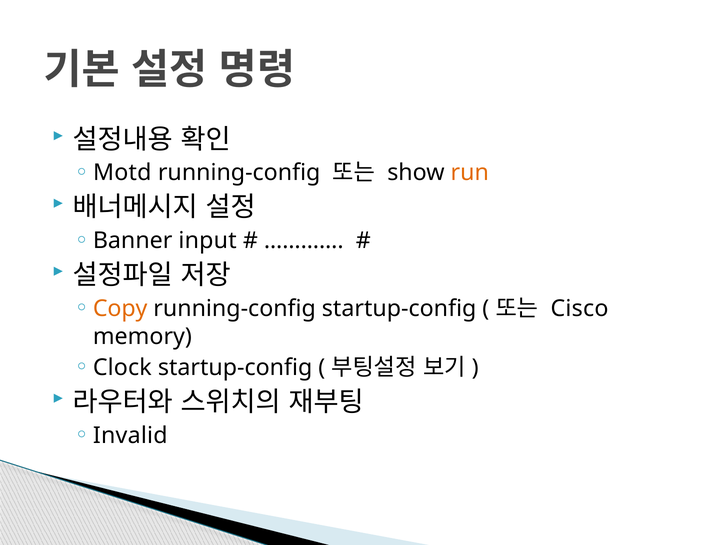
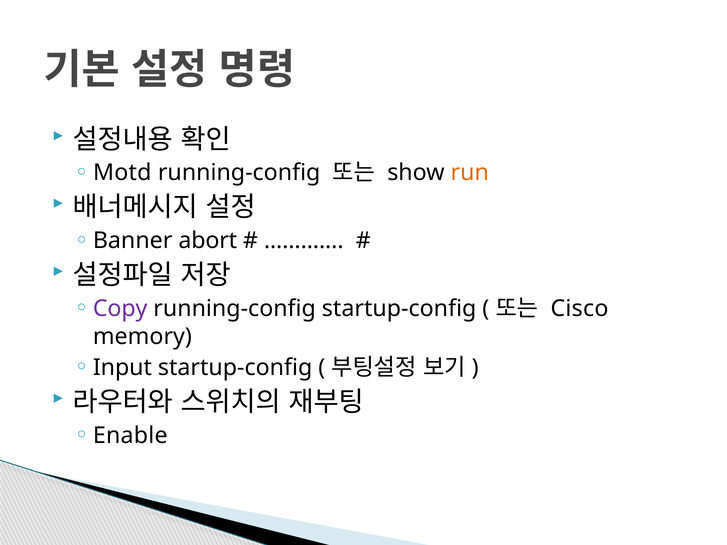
input: input -> abort
Copy colour: orange -> purple
Clock: Clock -> Input
Invalid: Invalid -> Enable
